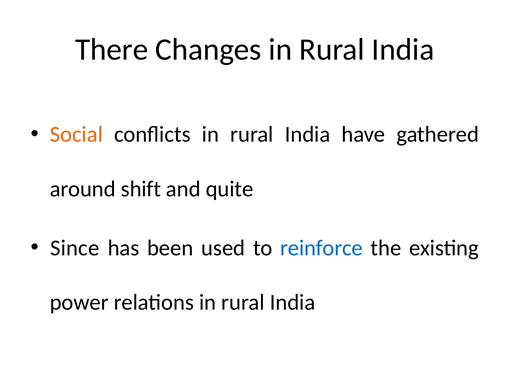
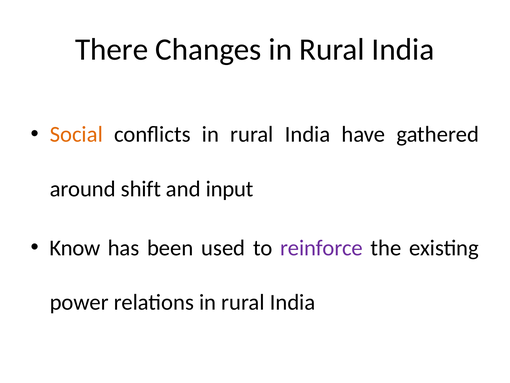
quite: quite -> input
Since: Since -> Know
reinforce colour: blue -> purple
